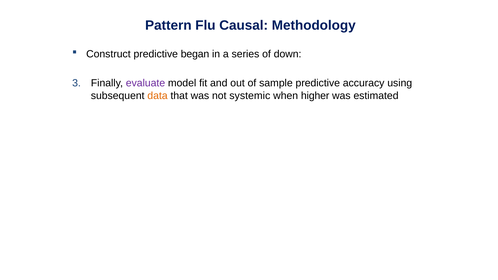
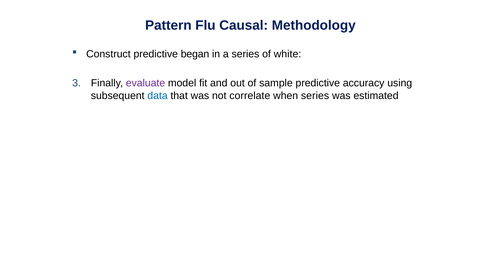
down: down -> white
data colour: orange -> blue
systemic: systemic -> correlate
when higher: higher -> series
